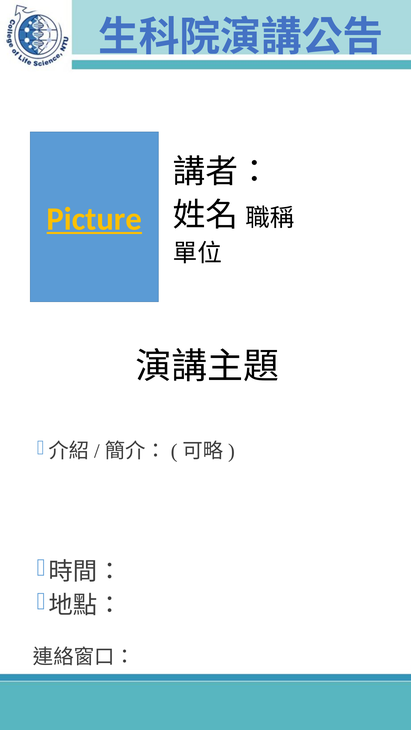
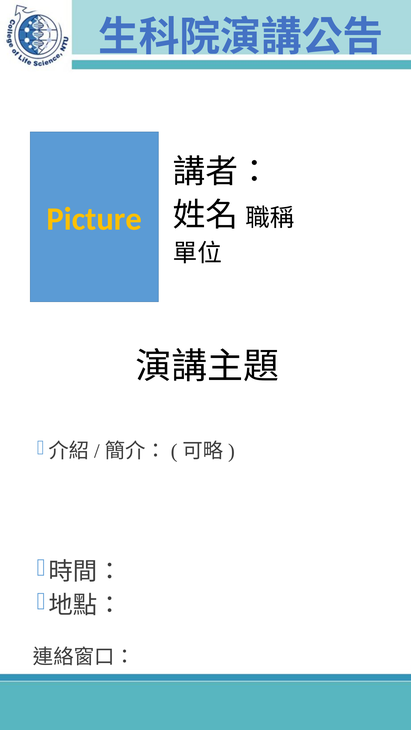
Picture underline: present -> none
